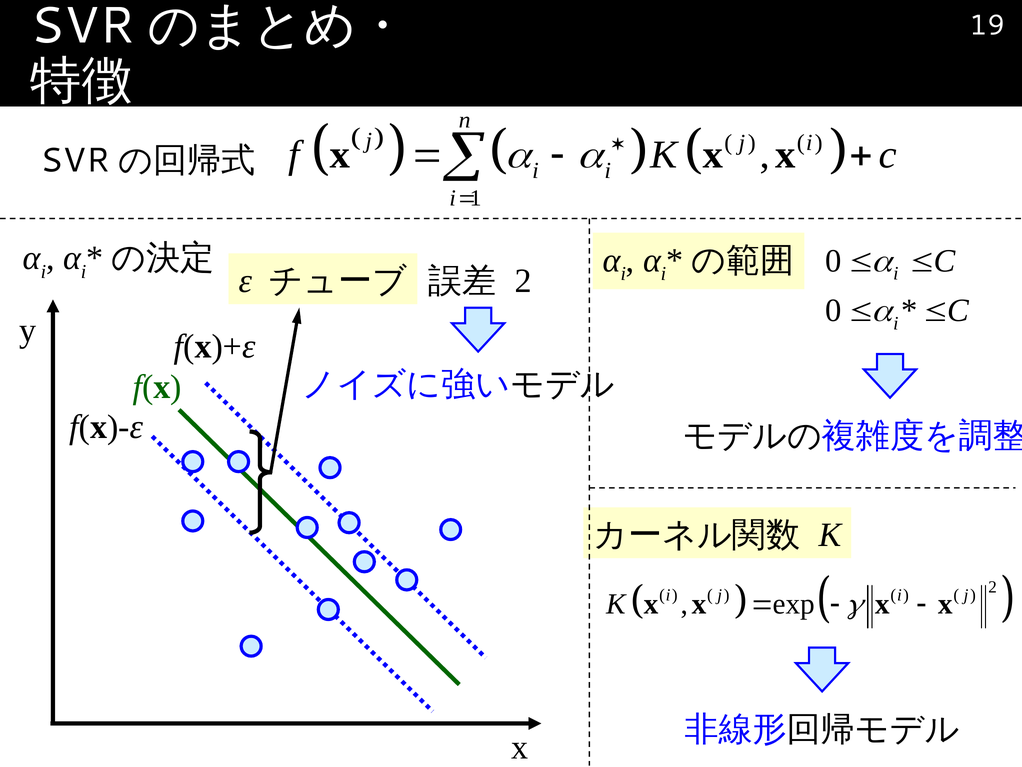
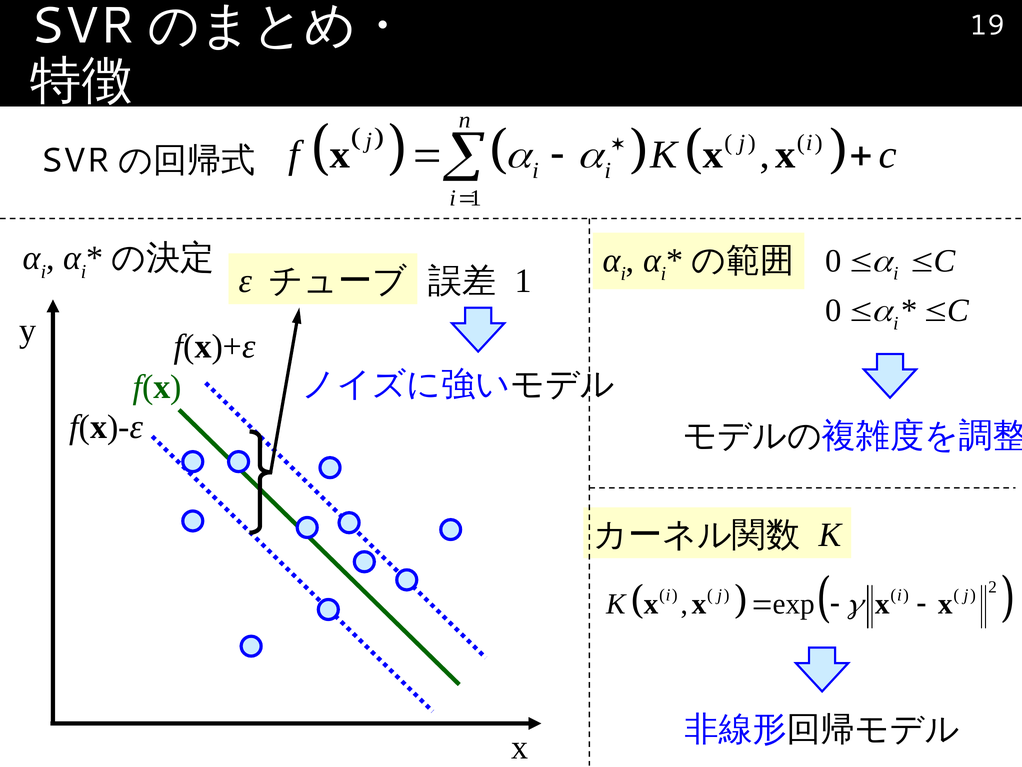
2 at (523, 281): 2 -> 1
